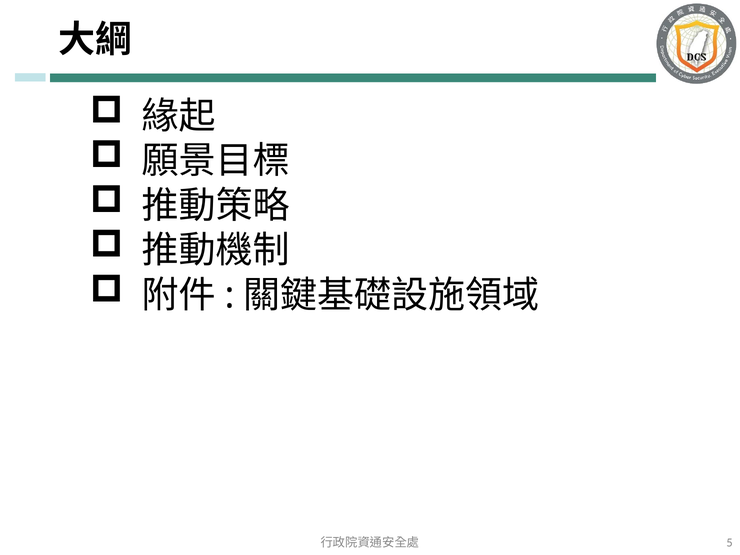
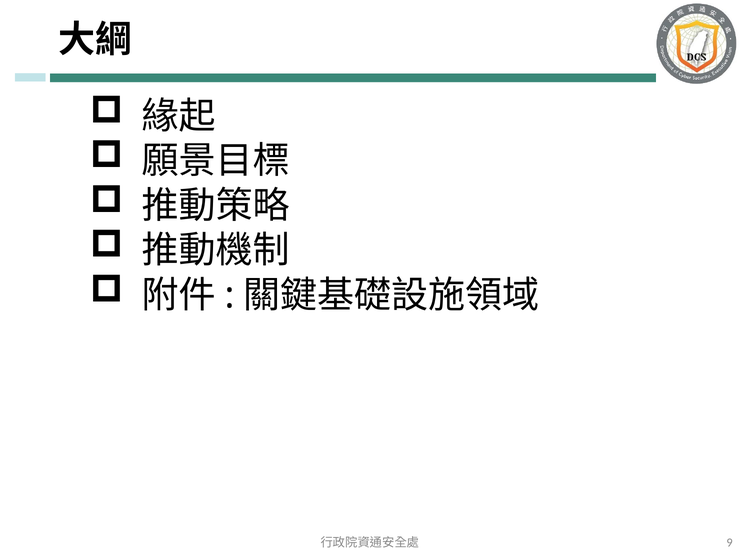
5: 5 -> 9
